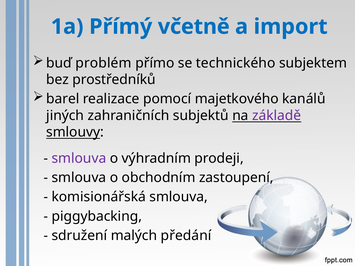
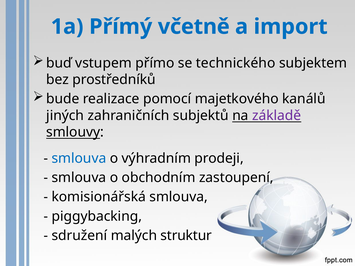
problém: problém -> vstupem
barel: barel -> bude
smlouva at (79, 158) colour: purple -> blue
předání: předání -> struktur
